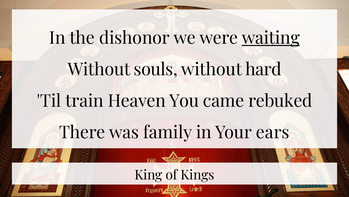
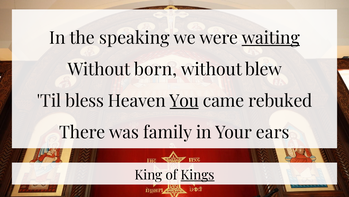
dishonor: dishonor -> speaking
souls: souls -> born
hard: hard -> blew
train: train -> bless
You underline: none -> present
Kings underline: none -> present
